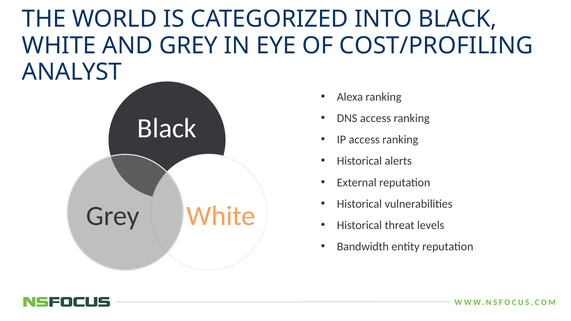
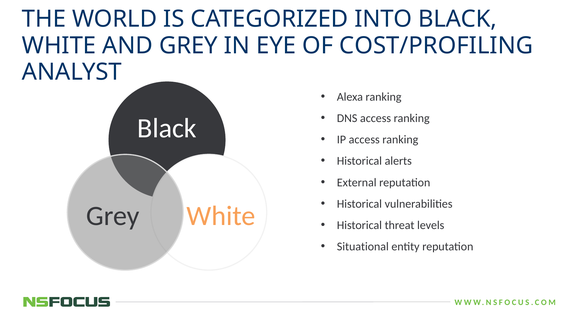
Bandwidth: Bandwidth -> Situational
